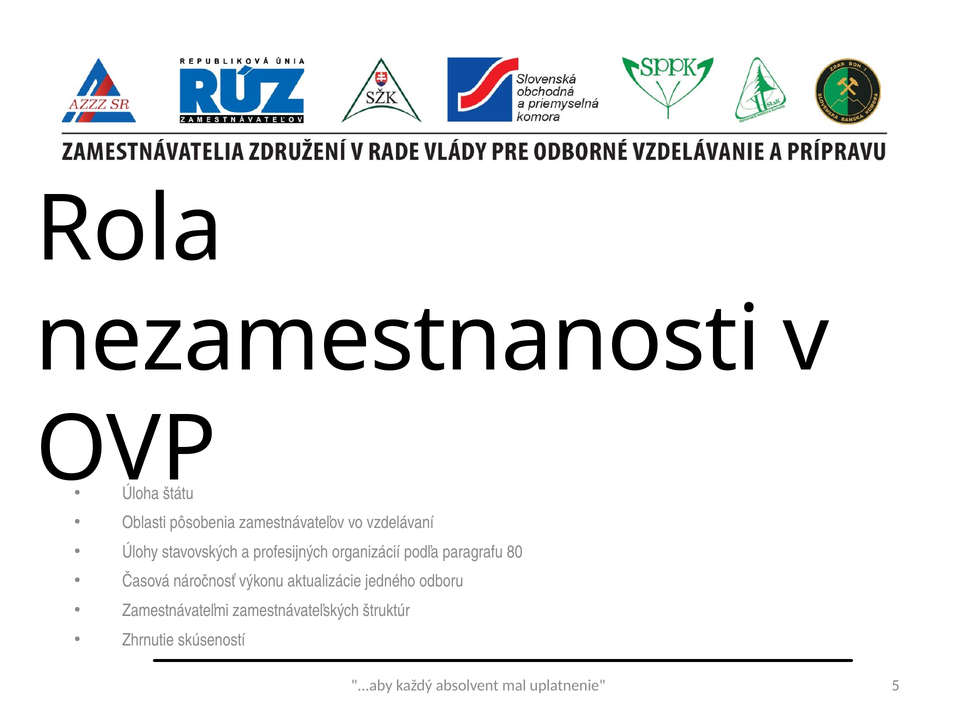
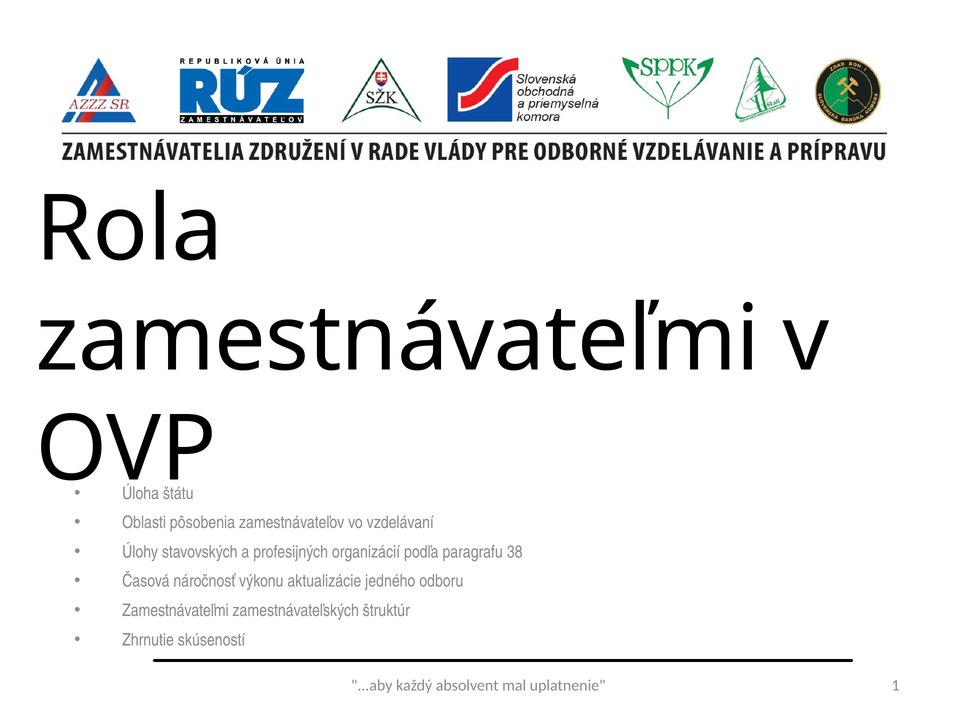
nezamestnanosti at (398, 339): nezamestnanosti -> zamestnávateľmi
80: 80 -> 38
5: 5 -> 1
